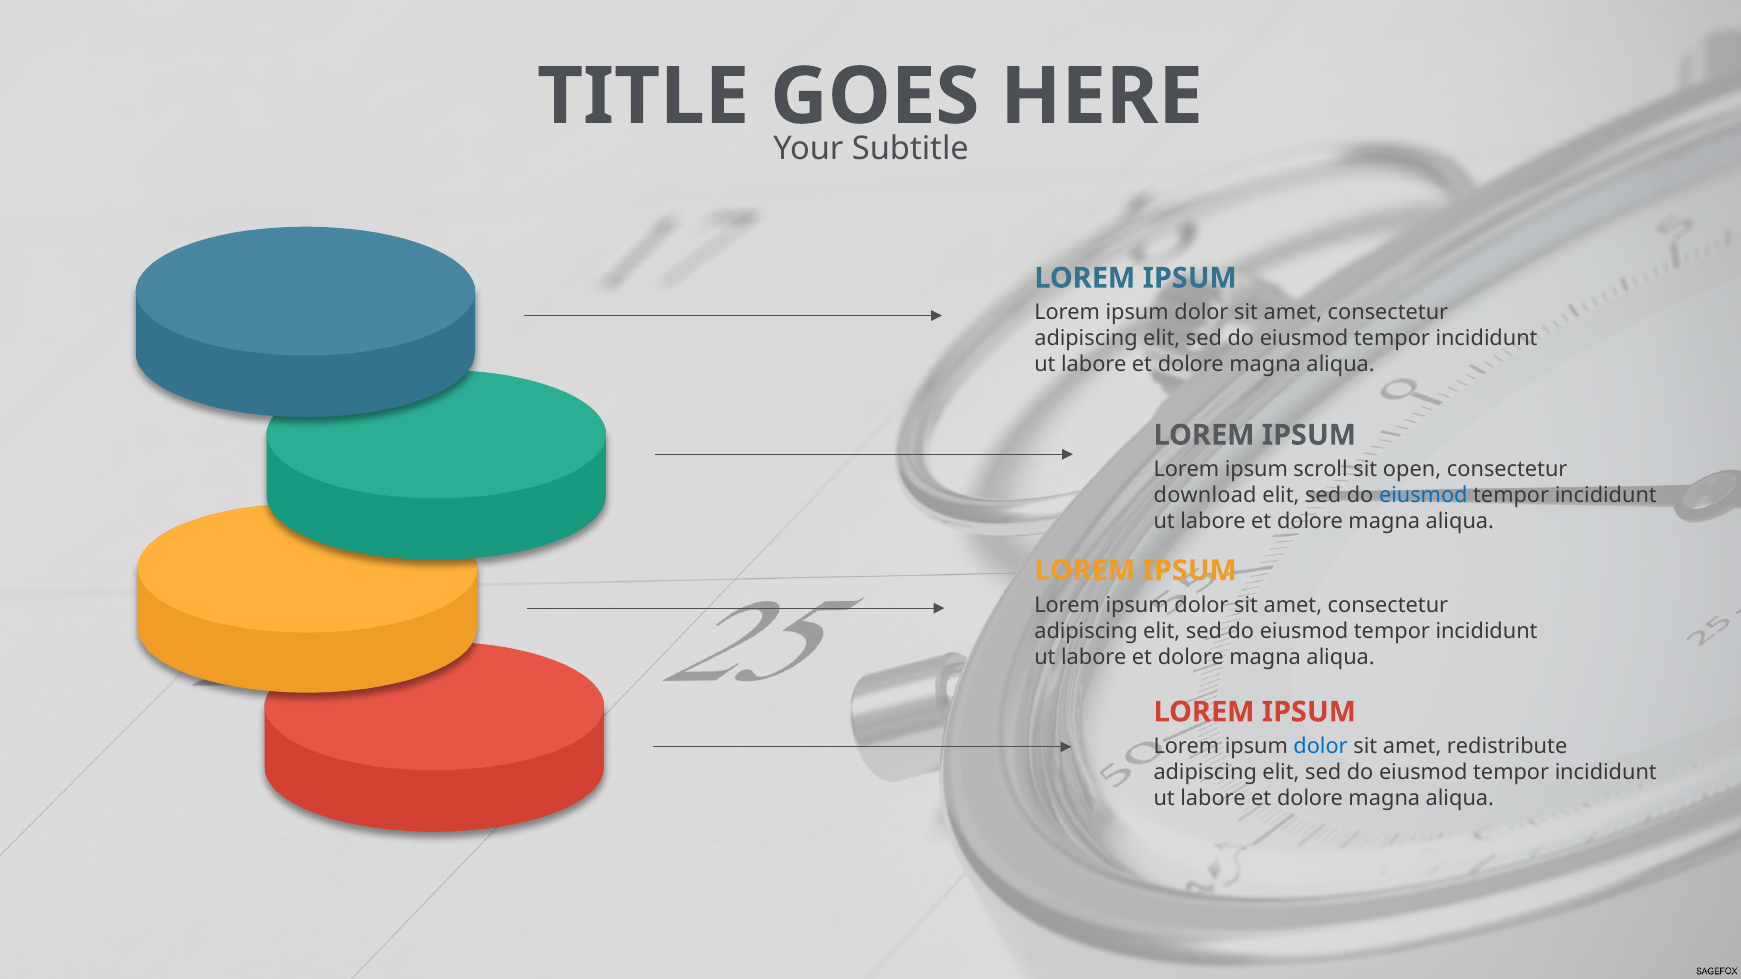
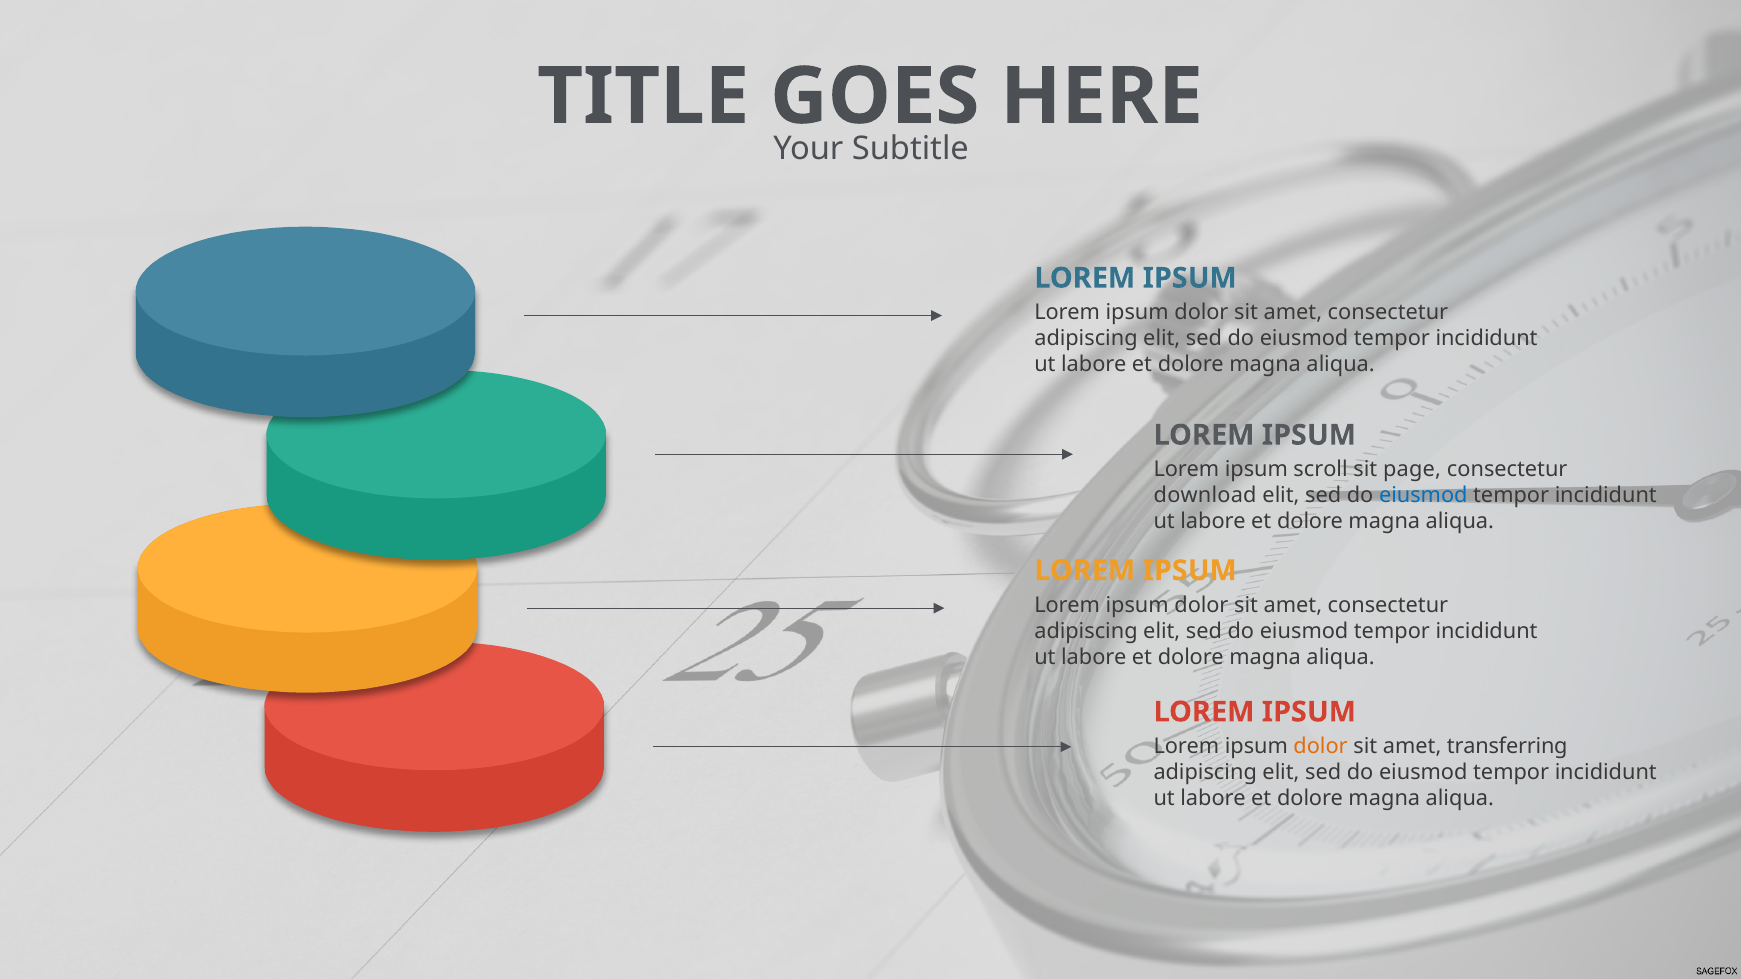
open: open -> page
dolor at (1321, 746) colour: blue -> orange
redistribute: redistribute -> transferring
